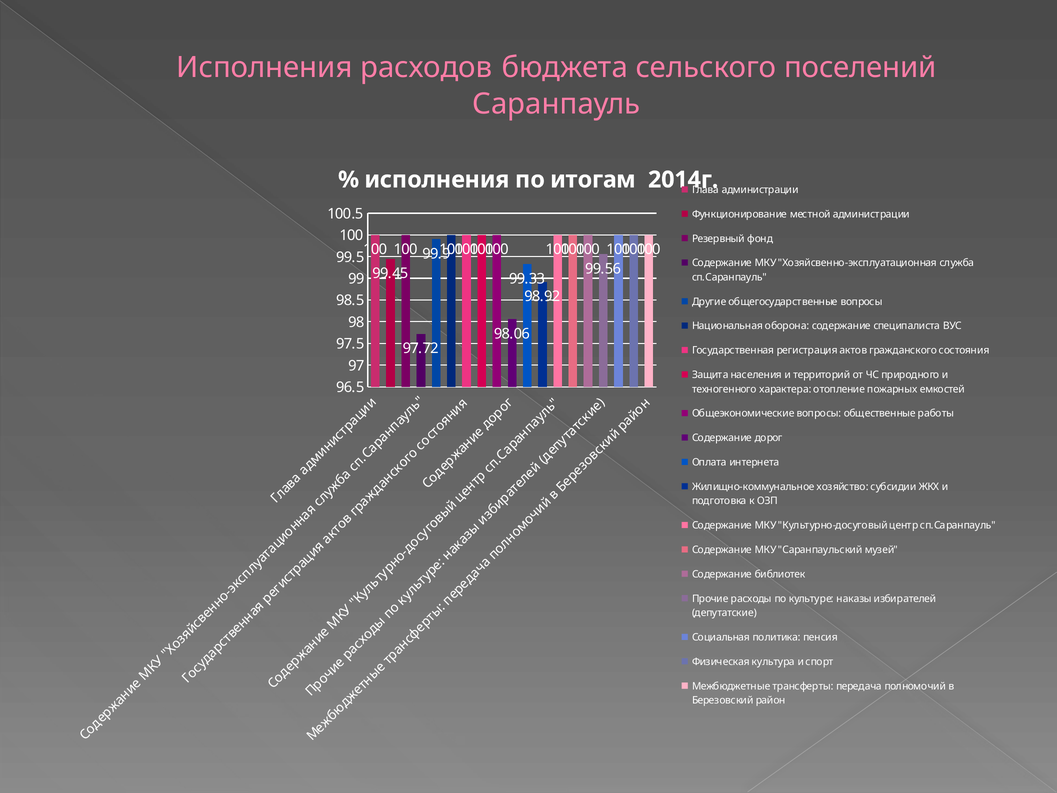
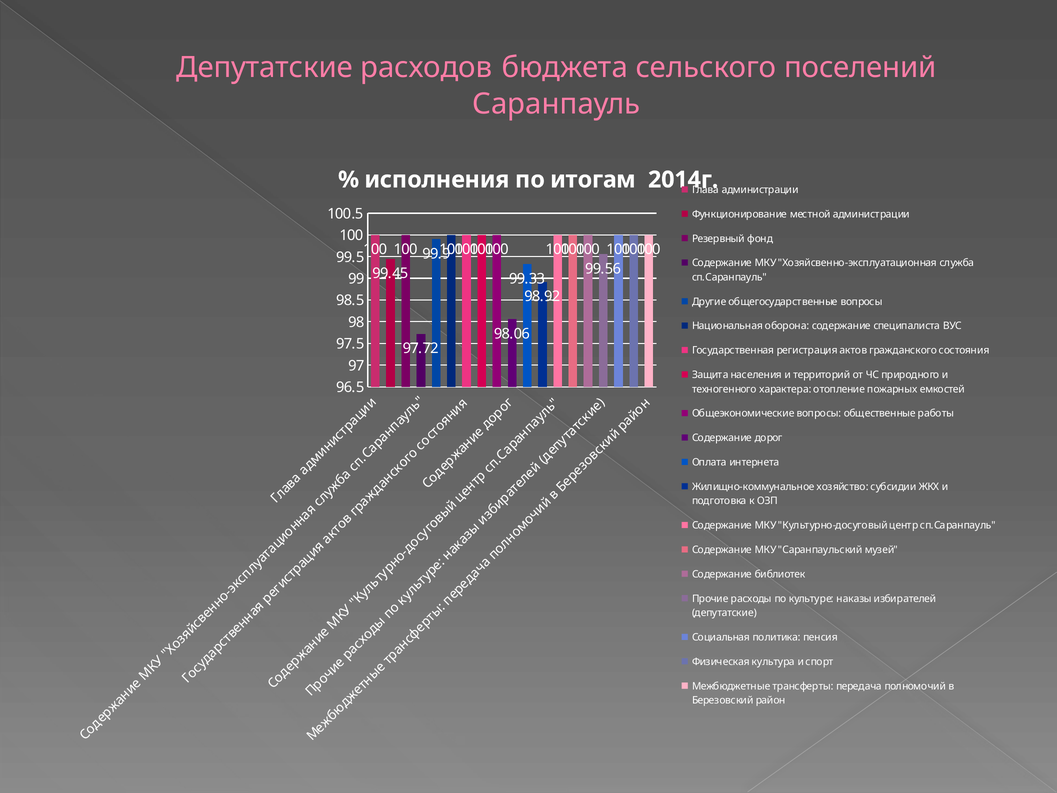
Исполнения at (265, 68): Исполнения -> Депутатские
